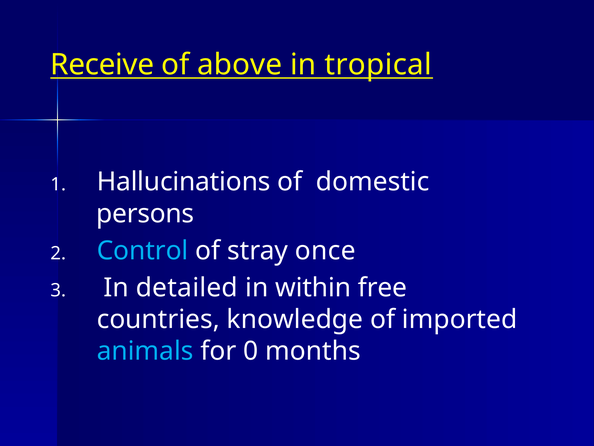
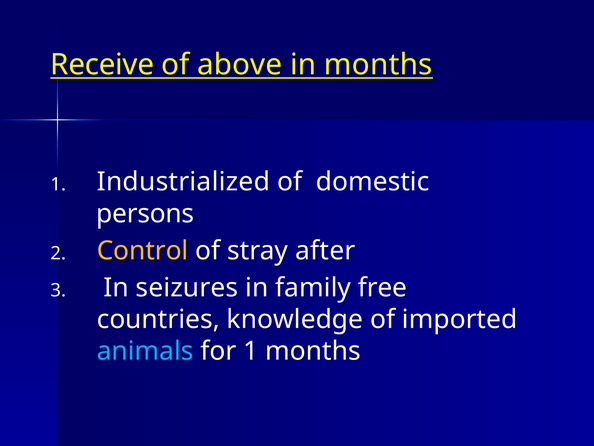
in tropical: tropical -> months
Hallucinations: Hallucinations -> Industrialized
Control colour: light blue -> yellow
once: once -> after
detailed: detailed -> seizures
within: within -> family
for 0: 0 -> 1
